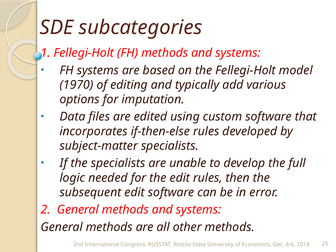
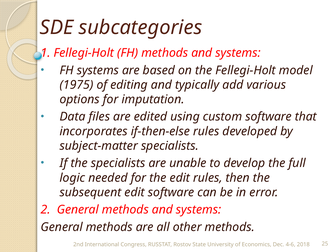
1970: 1970 -> 1975
